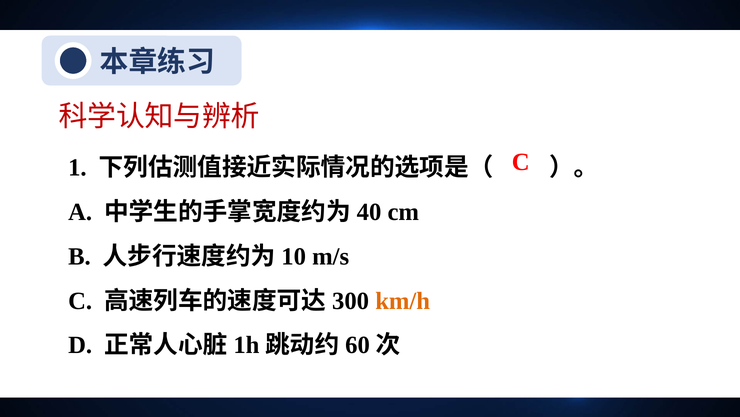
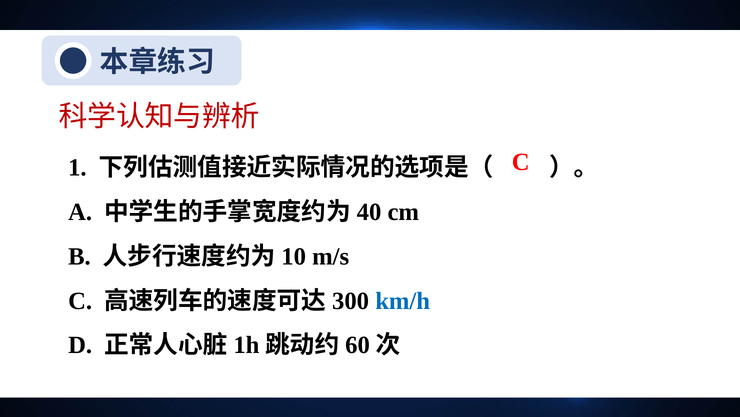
km/h colour: orange -> blue
